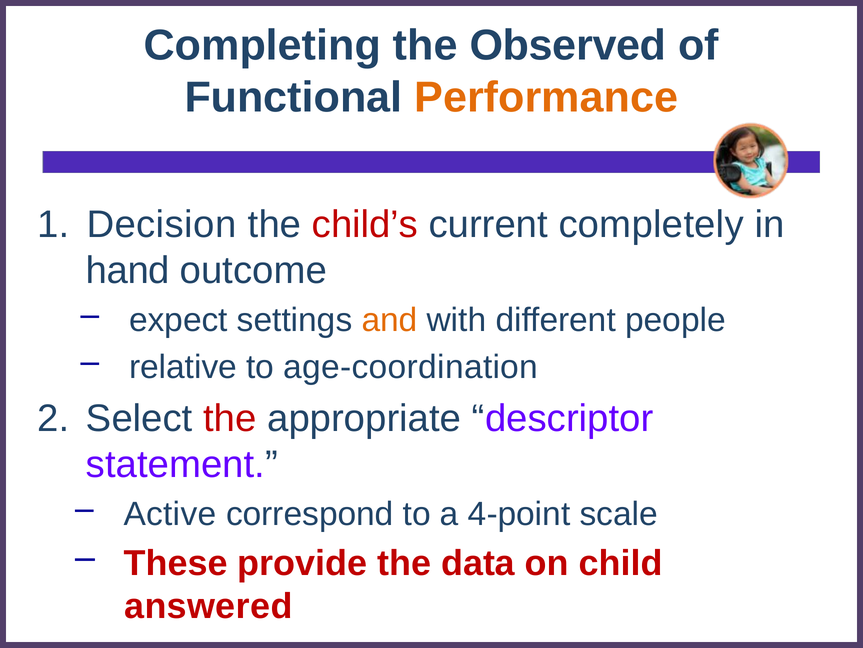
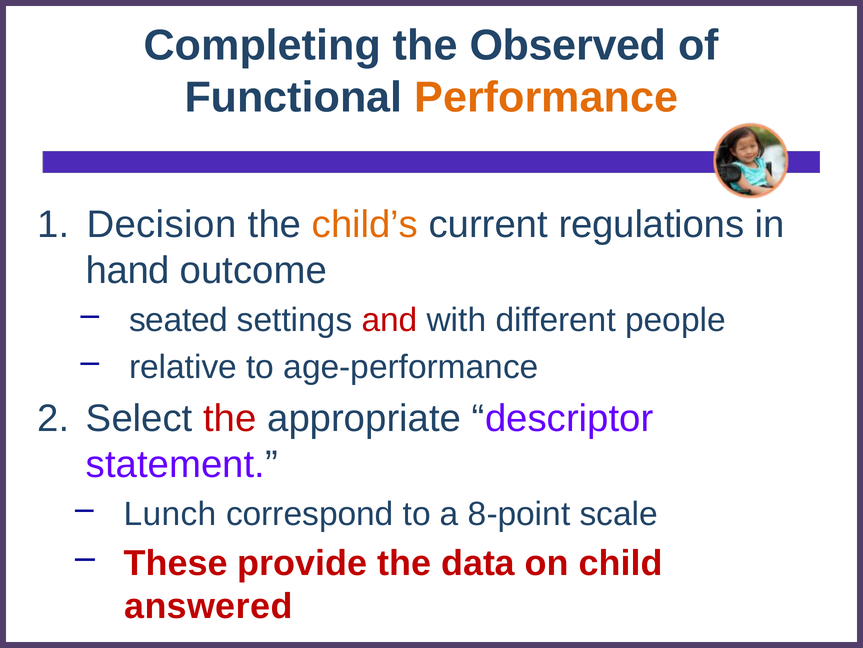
child’s colour: red -> orange
completely: completely -> regulations
expect: expect -> seated
and colour: orange -> red
age-coordination: age-coordination -> age-performance
Active: Active -> Lunch
4-point: 4-point -> 8-point
